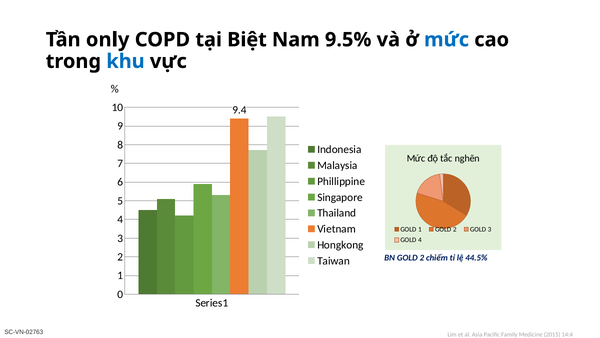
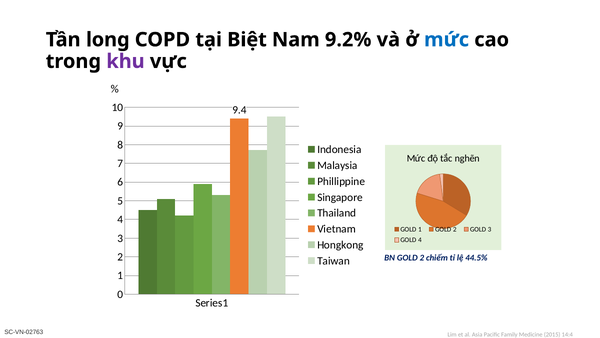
only: only -> long
9.5%: 9.5% -> 9.2%
khu colour: blue -> purple
